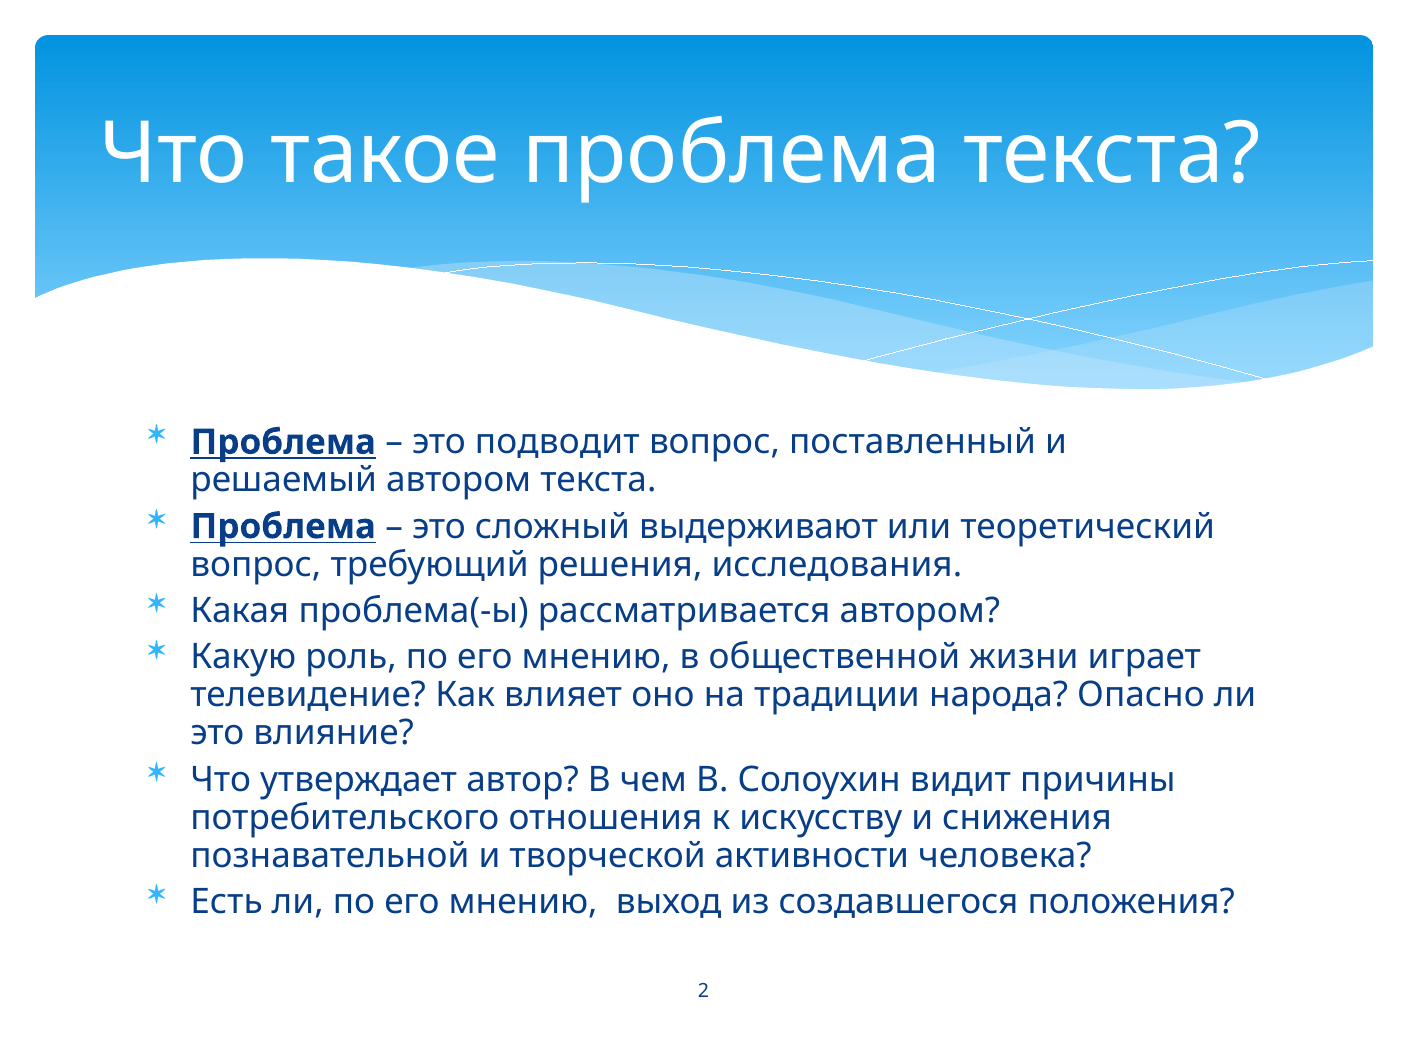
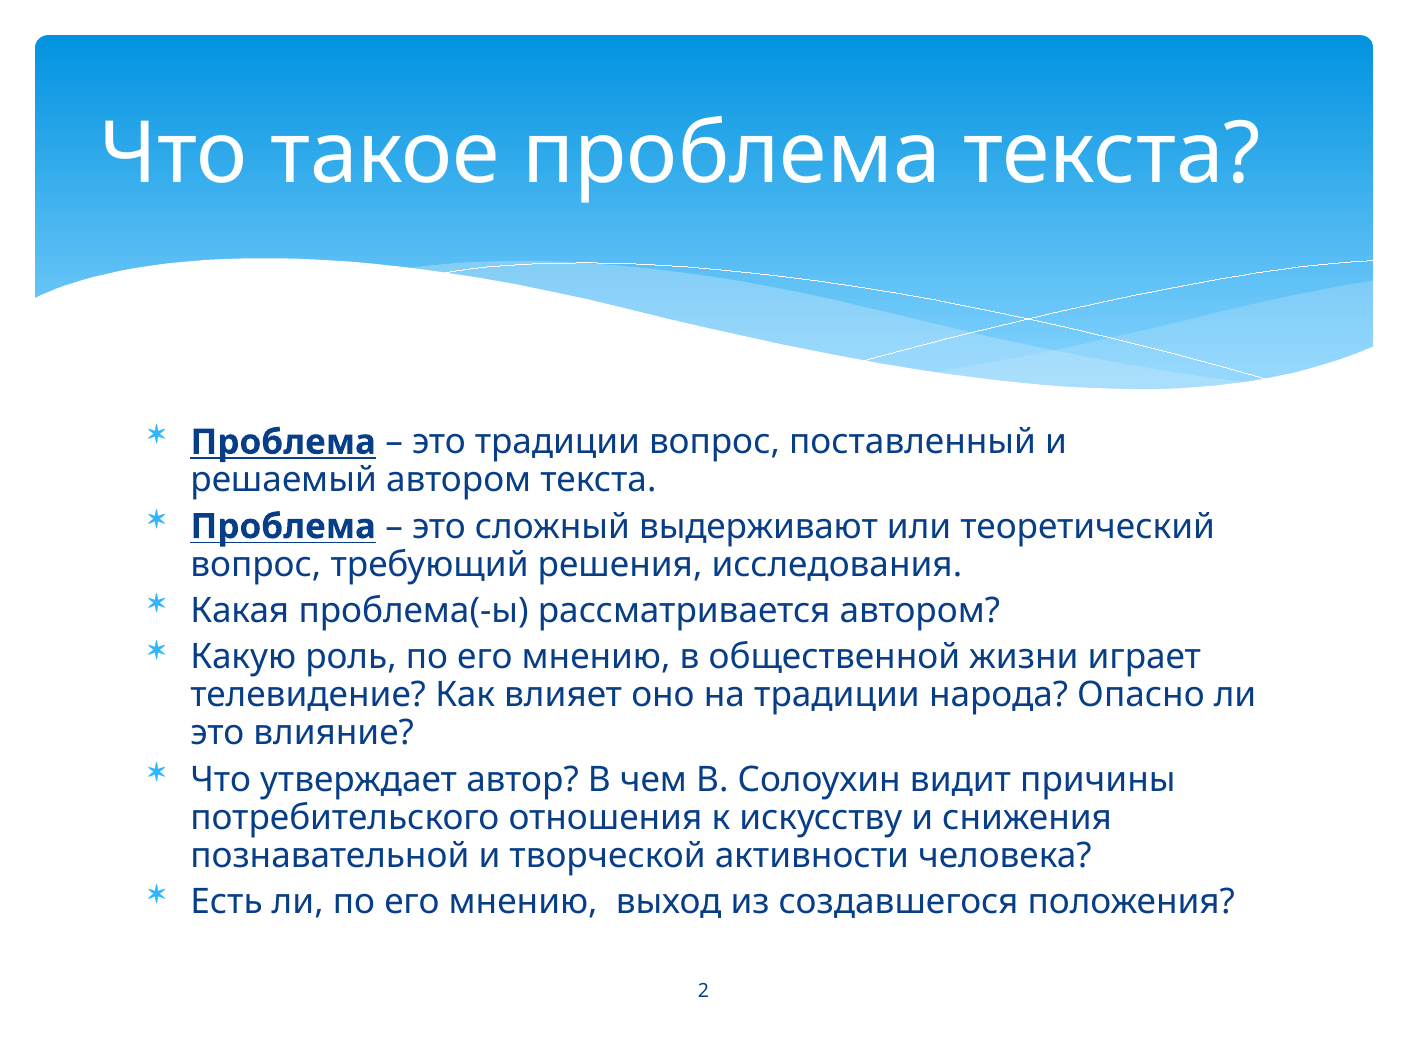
это подводит: подводит -> традиции
